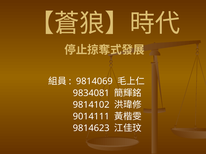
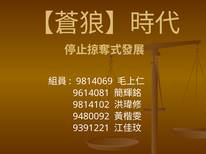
9834081: 9834081 -> 9614081
9014111: 9014111 -> 9480092
9814623: 9814623 -> 9391221
